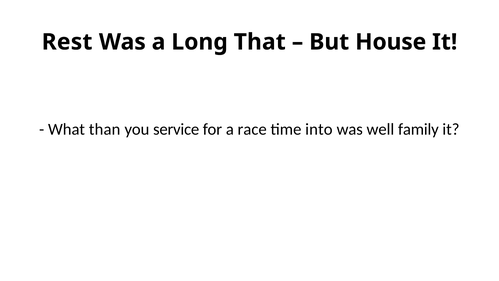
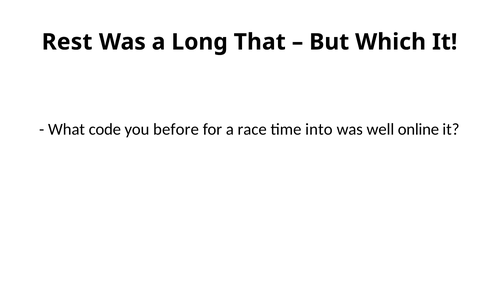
House: House -> Which
than: than -> code
service: service -> before
family: family -> online
